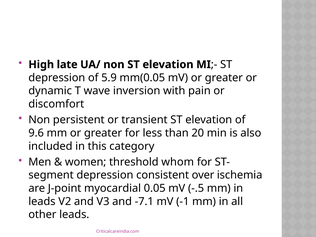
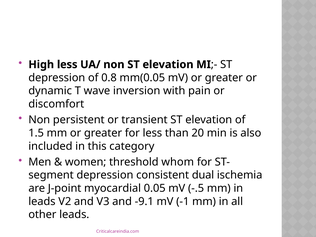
High late: late -> less
5.9: 5.9 -> 0.8
9.6: 9.6 -> 1.5
over: over -> dual
-7.1: -7.1 -> -9.1
